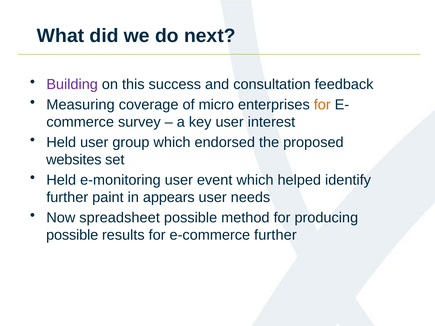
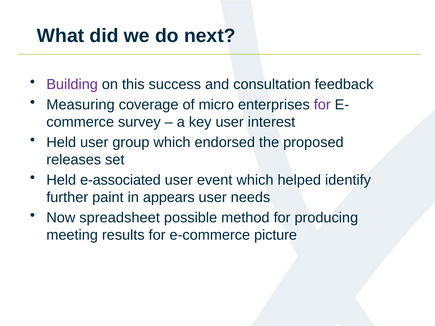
for at (322, 105) colour: orange -> purple
websites: websites -> releases
e-monitoring: e-monitoring -> e-associated
possible at (72, 235): possible -> meeting
e-commerce further: further -> picture
